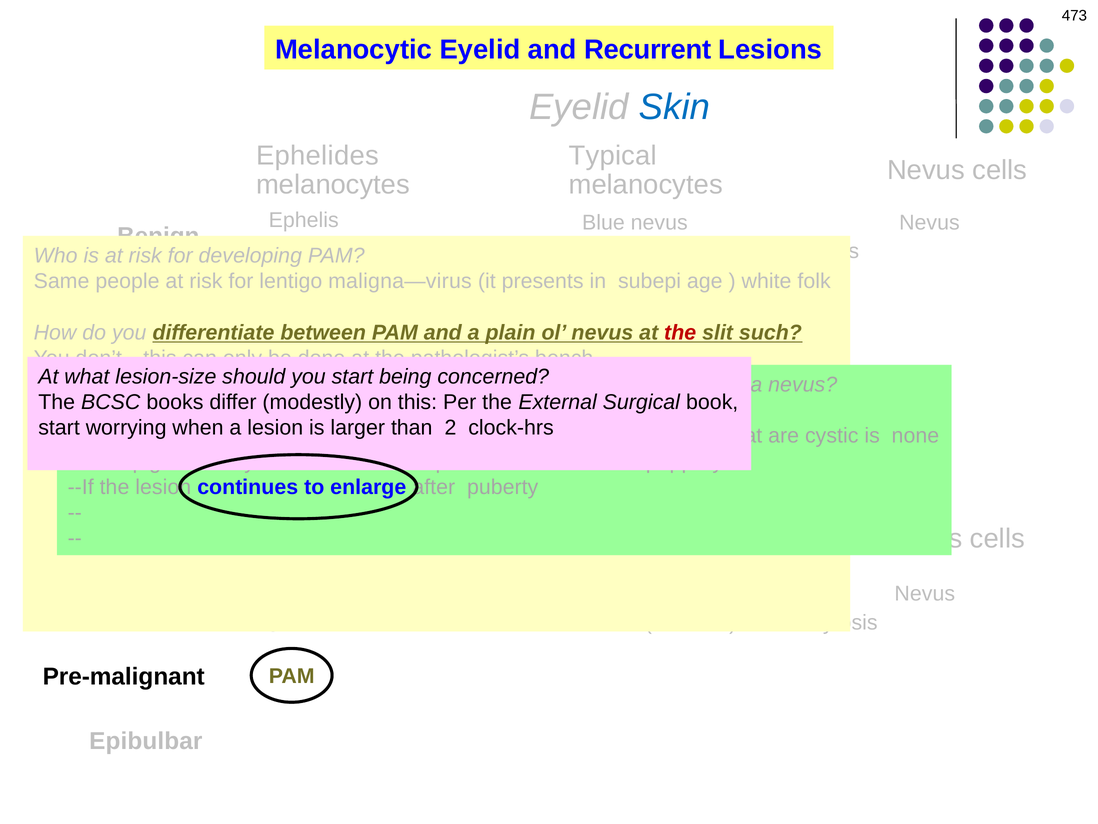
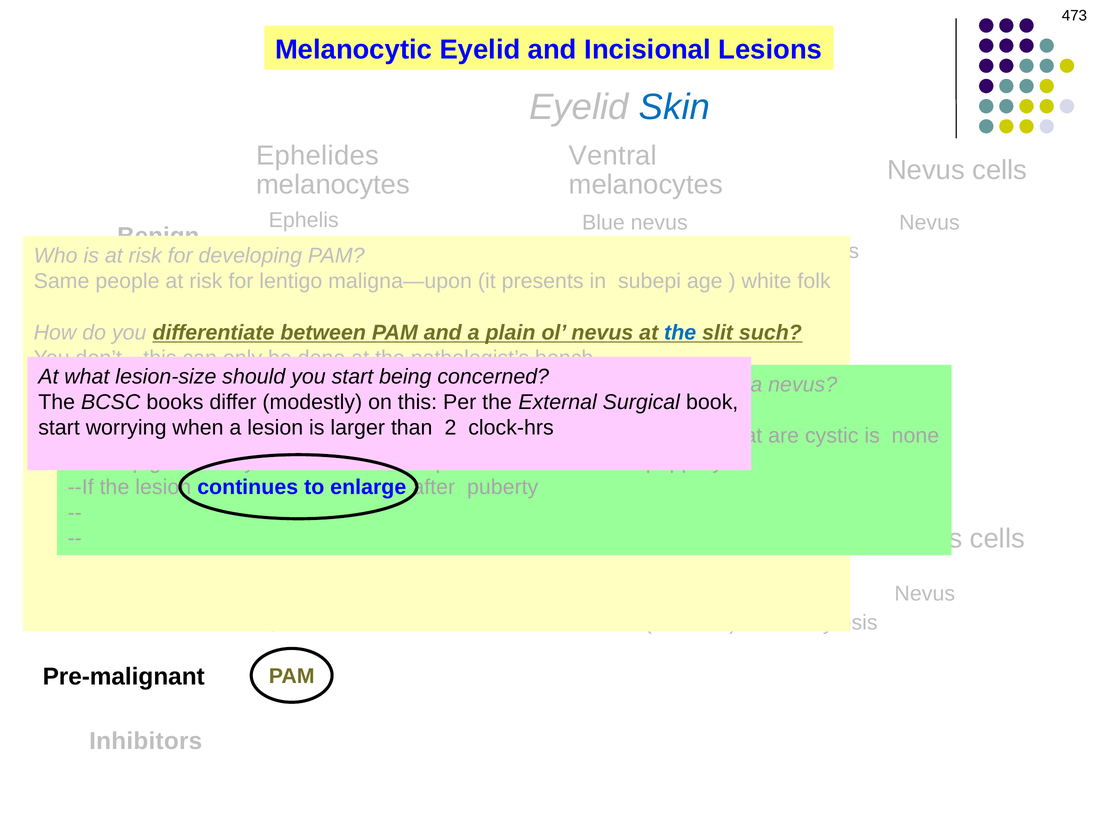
Recurrent: Recurrent -> Incisional
Typical: Typical -> Ventral
maligna—virus: maligna—virus -> maligna—upon
the at (680, 332) colour: red -> blue
Epibulbar at (146, 741): Epibulbar -> Inhibitors
